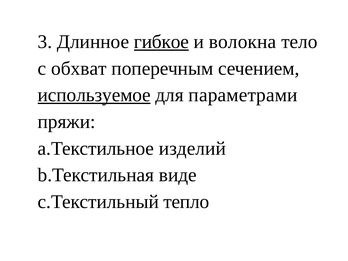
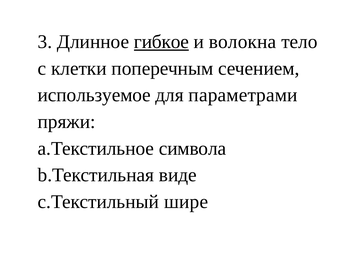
обхват: обхват -> клетки
используемое underline: present -> none
изделий: изделий -> символа
тепло: тепло -> шире
